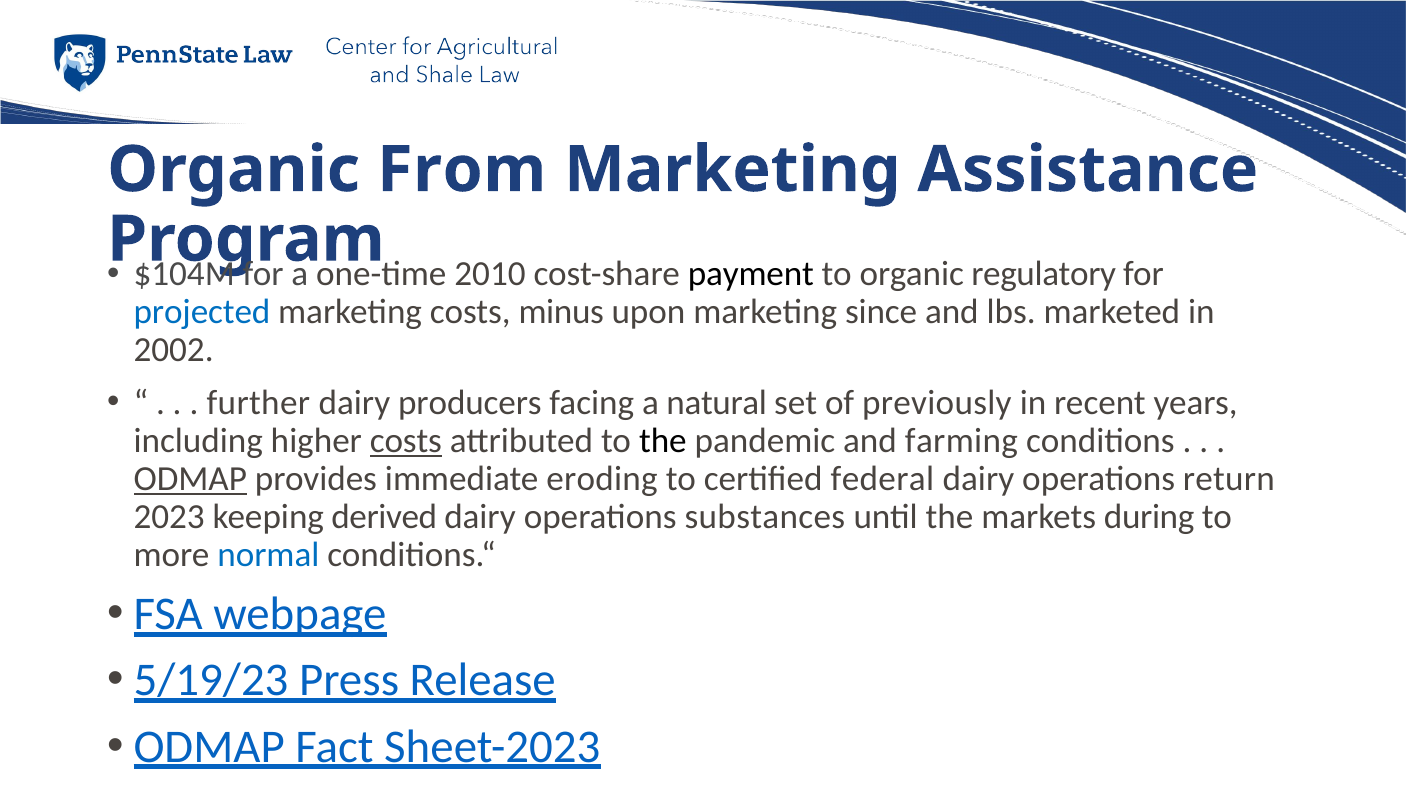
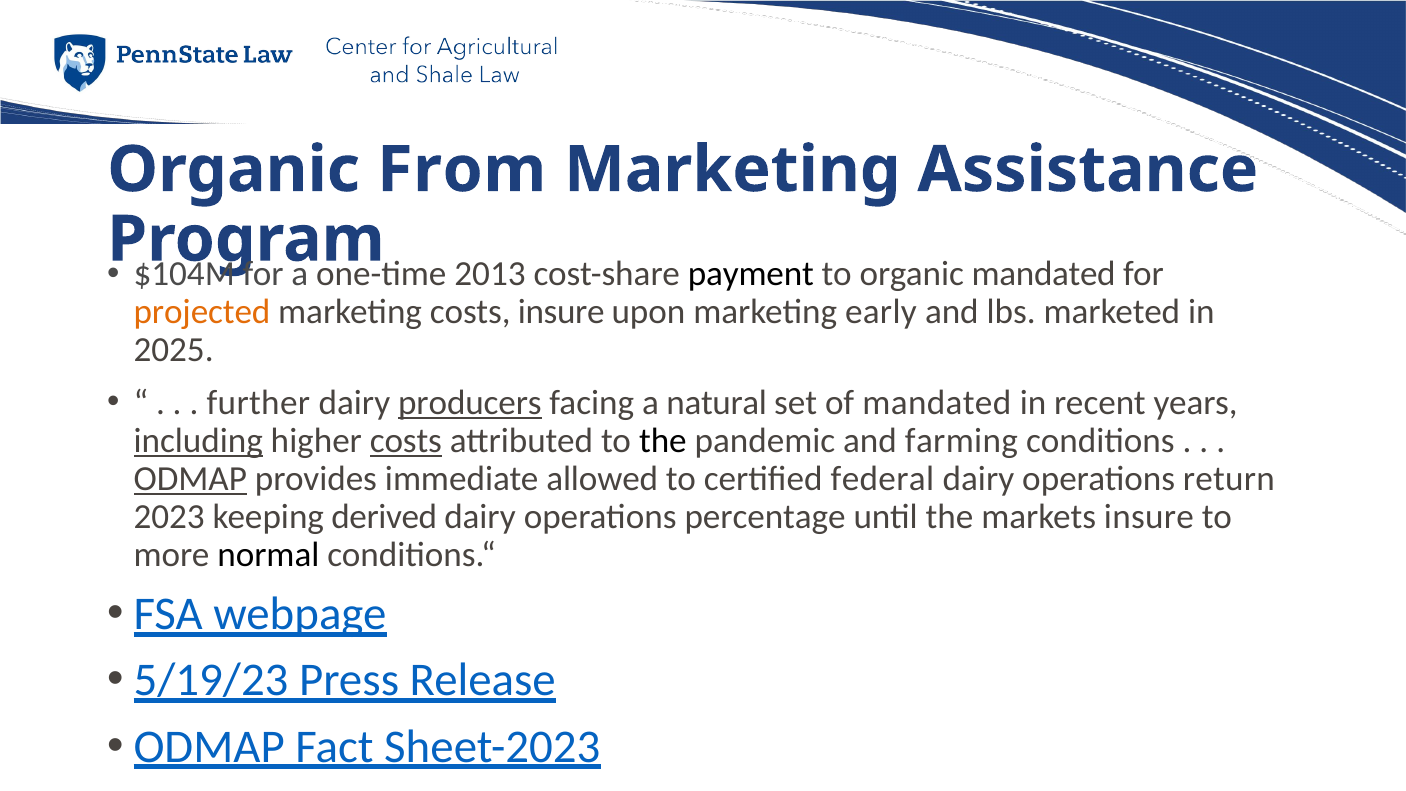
2010: 2010 -> 2013
organic regulatory: regulatory -> mandated
projected colour: blue -> orange
costs minus: minus -> insure
since: since -> early
2002: 2002 -> 2025
producers underline: none -> present
of previously: previously -> mandated
including underline: none -> present
eroding: eroding -> allowed
substances: substances -> percentage
markets during: during -> insure
normal colour: blue -> black
